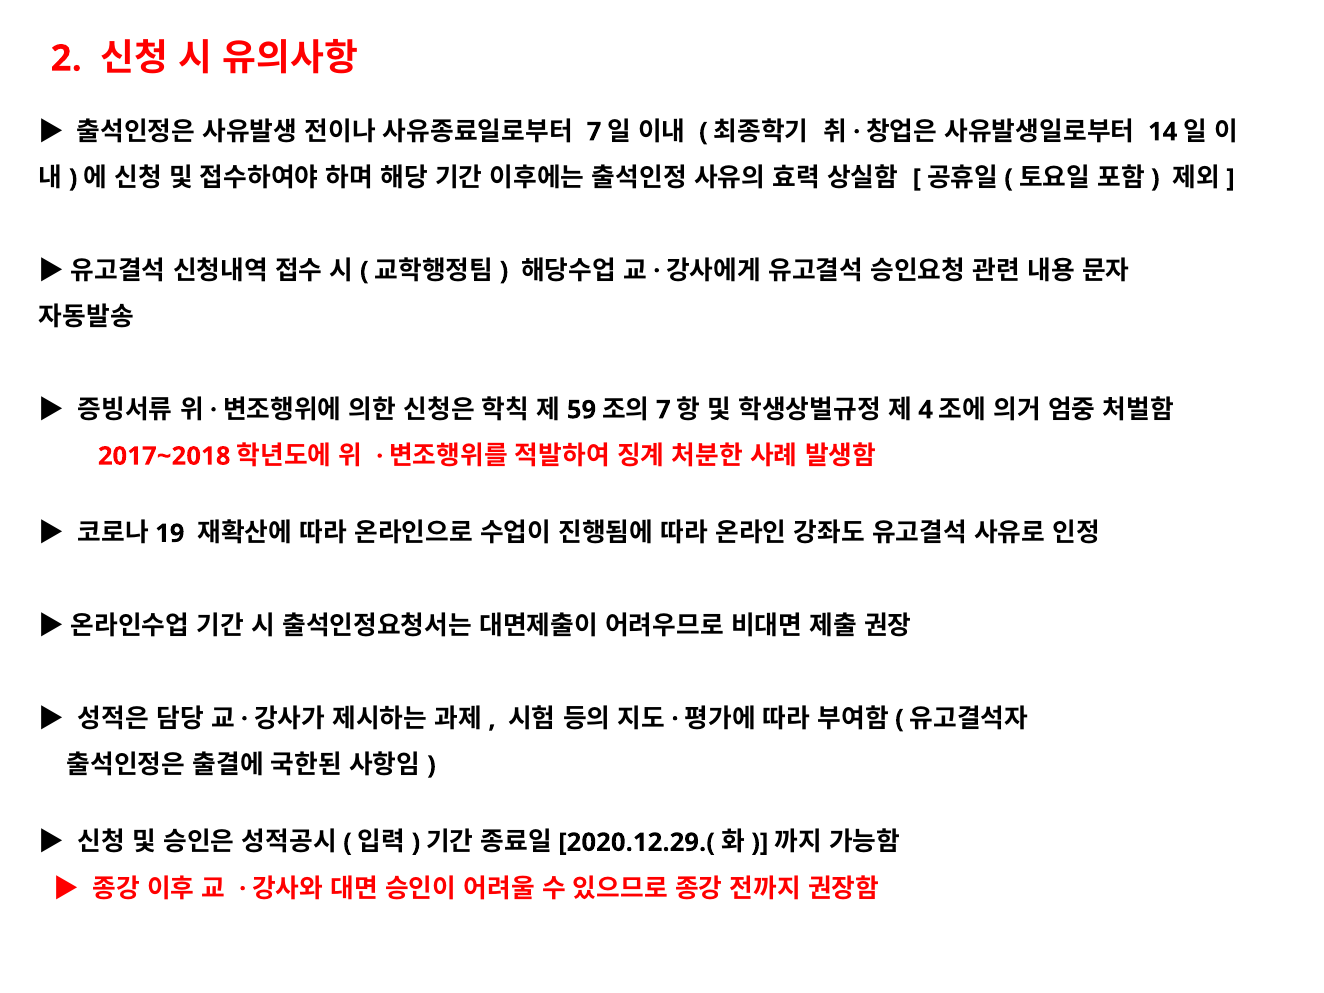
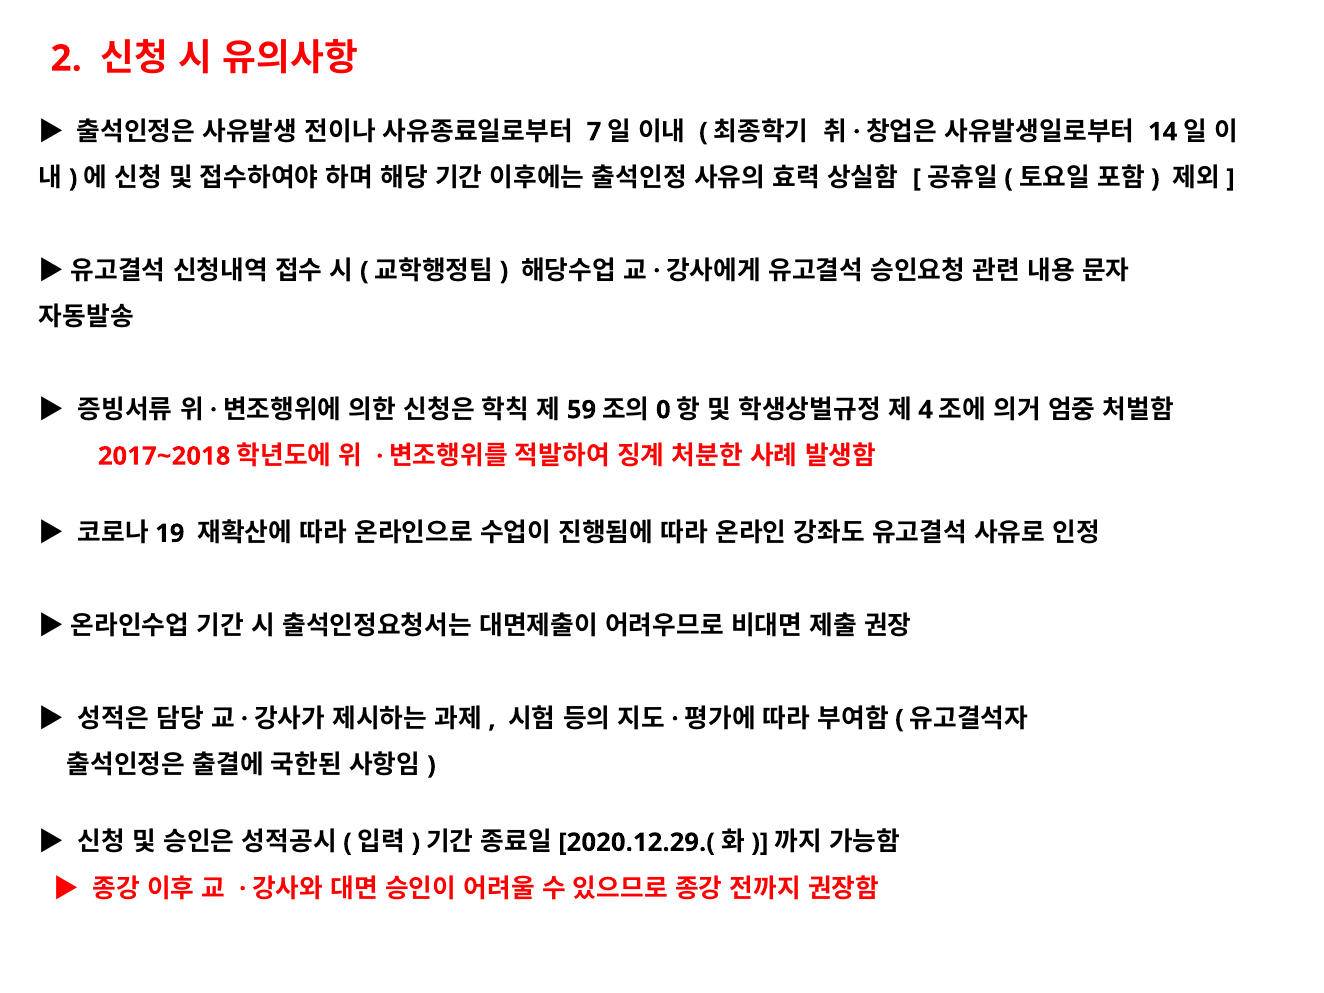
7 at (663, 410): 7 -> 0
